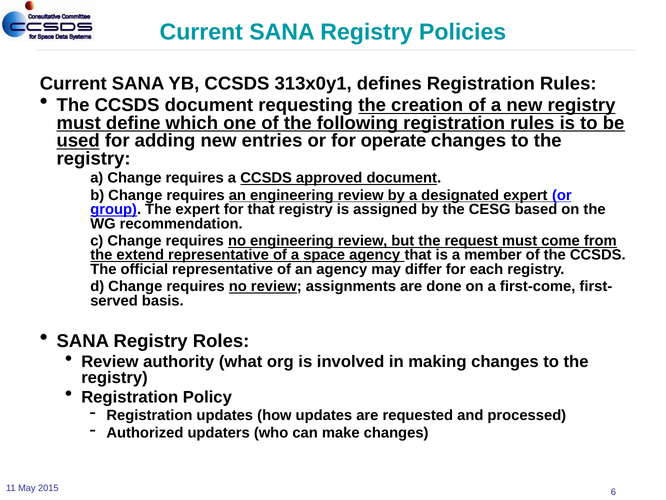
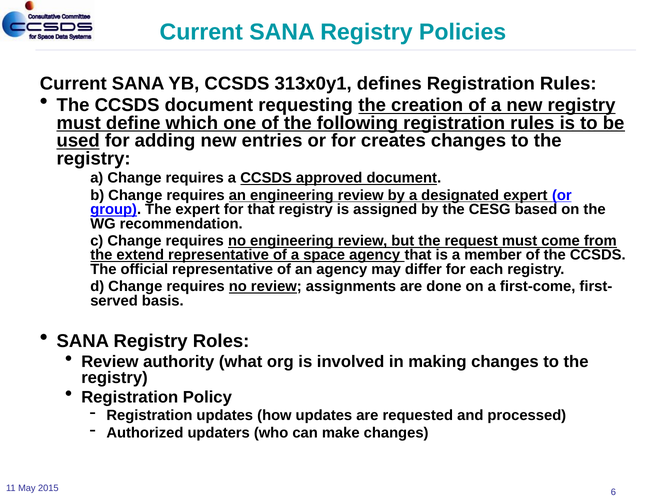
operate: operate -> creates
